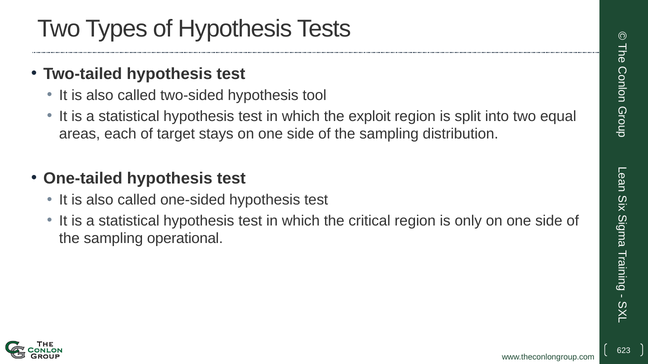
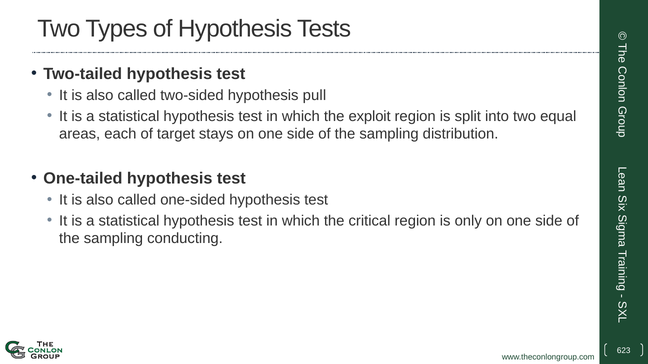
tool: tool -> pull
operational: operational -> conducting
